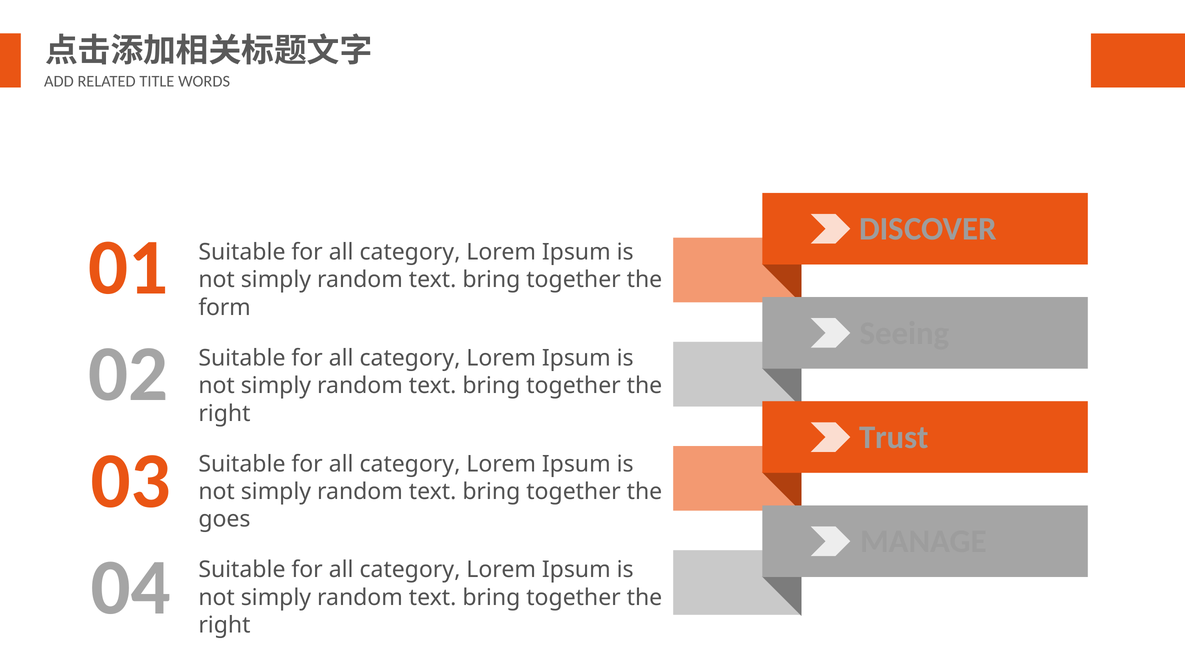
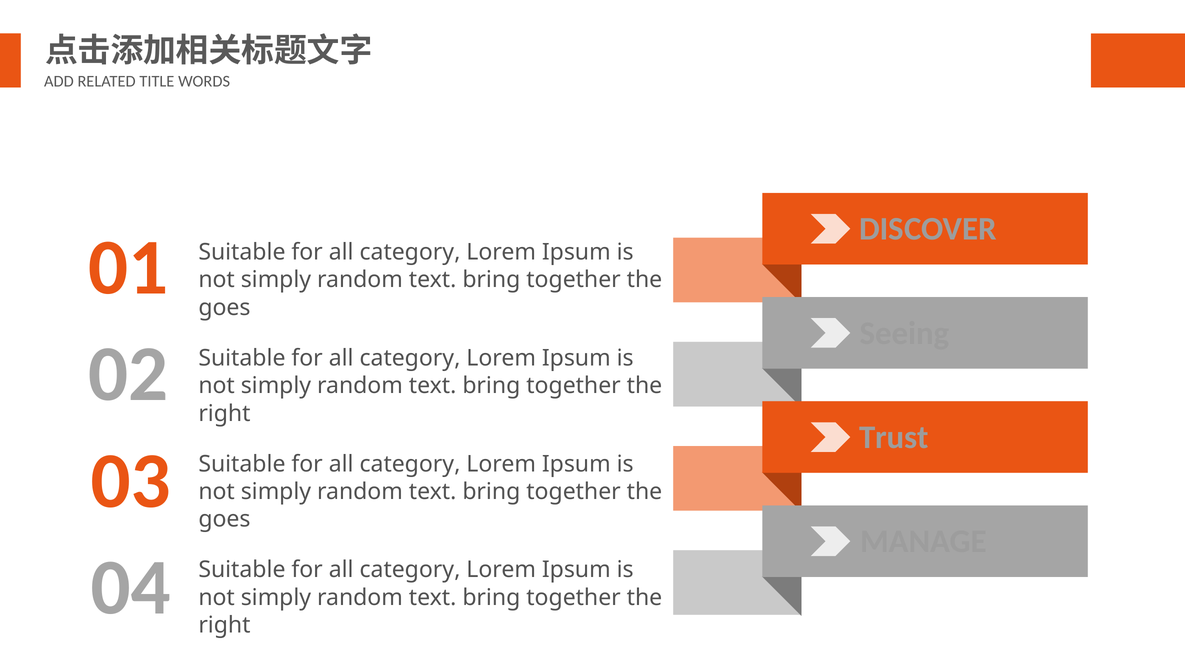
form at (225, 307): form -> goes
